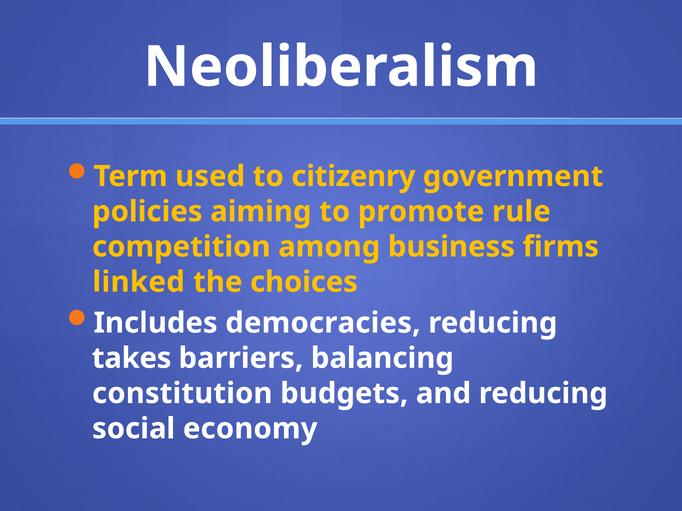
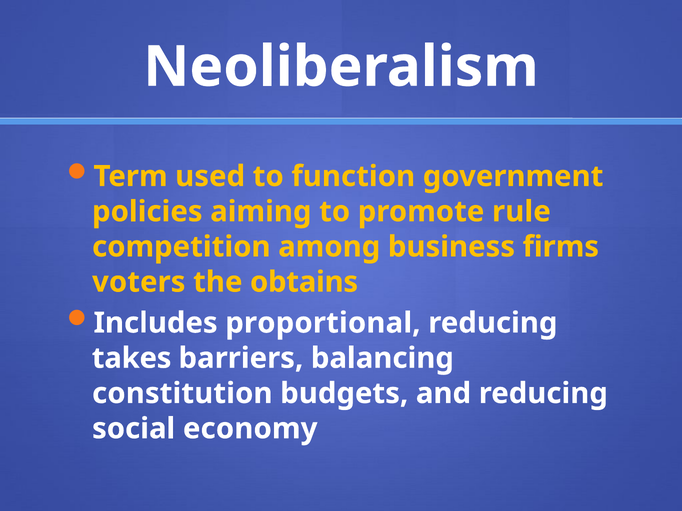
citizenry: citizenry -> function
linked: linked -> voters
choices: choices -> obtains
democracies: democracies -> proportional
